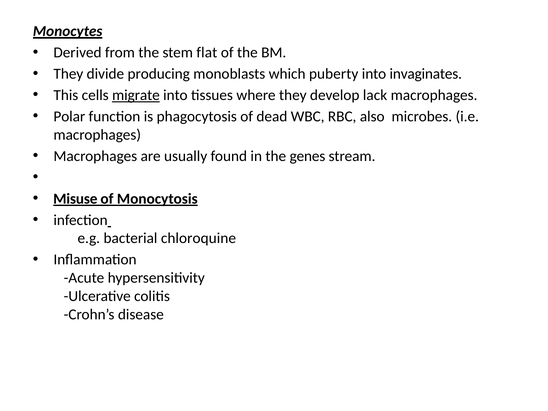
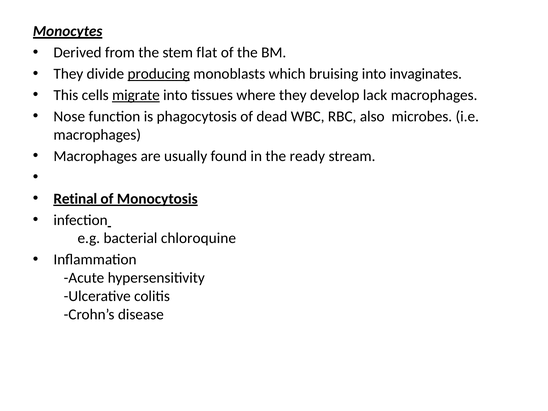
producing underline: none -> present
puberty: puberty -> bruising
Polar: Polar -> Nose
genes: genes -> ready
Misuse: Misuse -> Retinal
